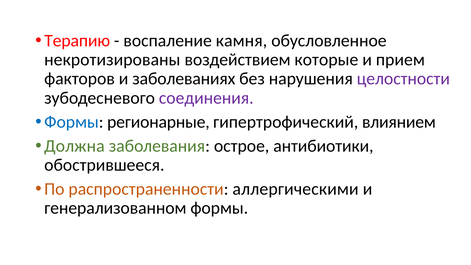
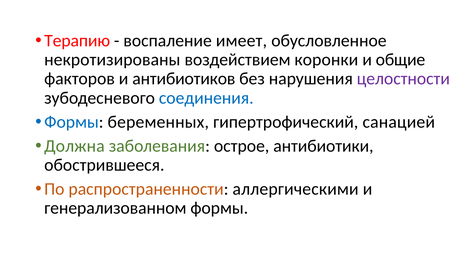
камня: камня -> имеет
которые: которые -> коронки
прием: прием -> общие
заболеваниях: заболеваниях -> антибиотиков
соединения colour: purple -> blue
регионарные: регионарные -> беременных
влиянием: влиянием -> санацией
